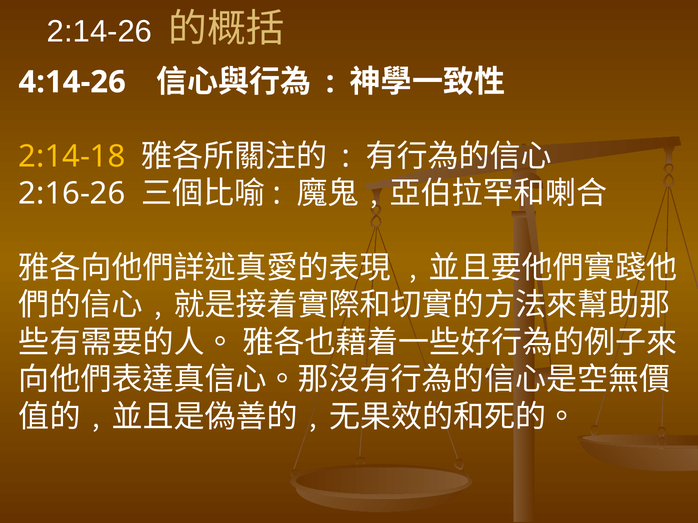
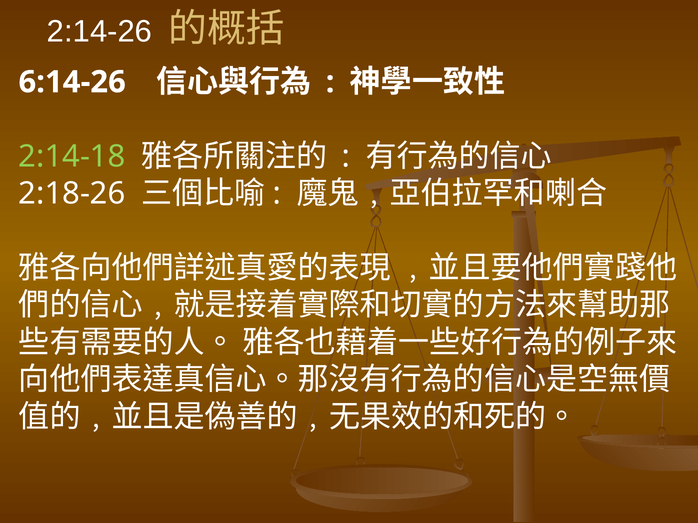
4:14-26: 4:14-26 -> 6:14-26
2:14-18 colour: yellow -> light green
2:16-26: 2:16-26 -> 2:18-26
